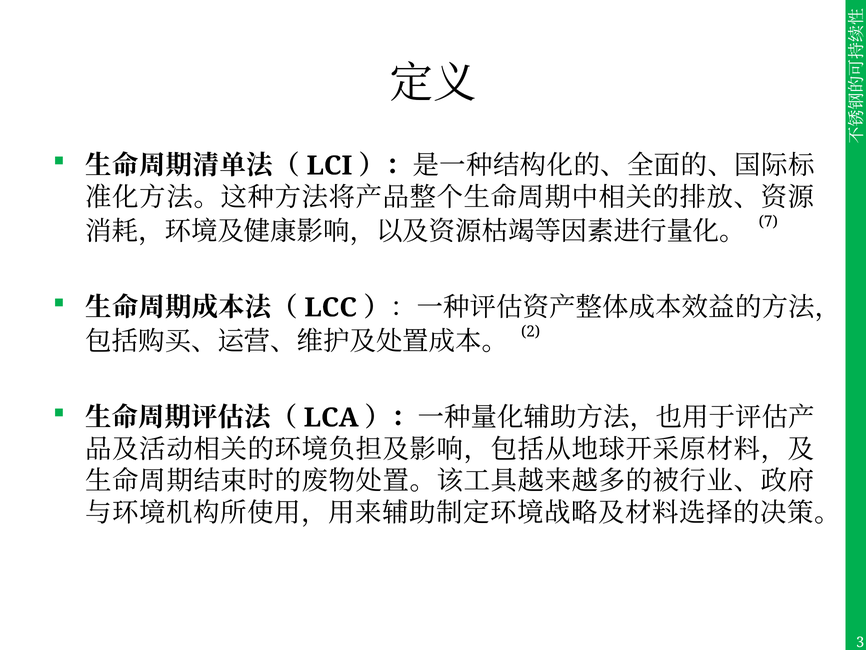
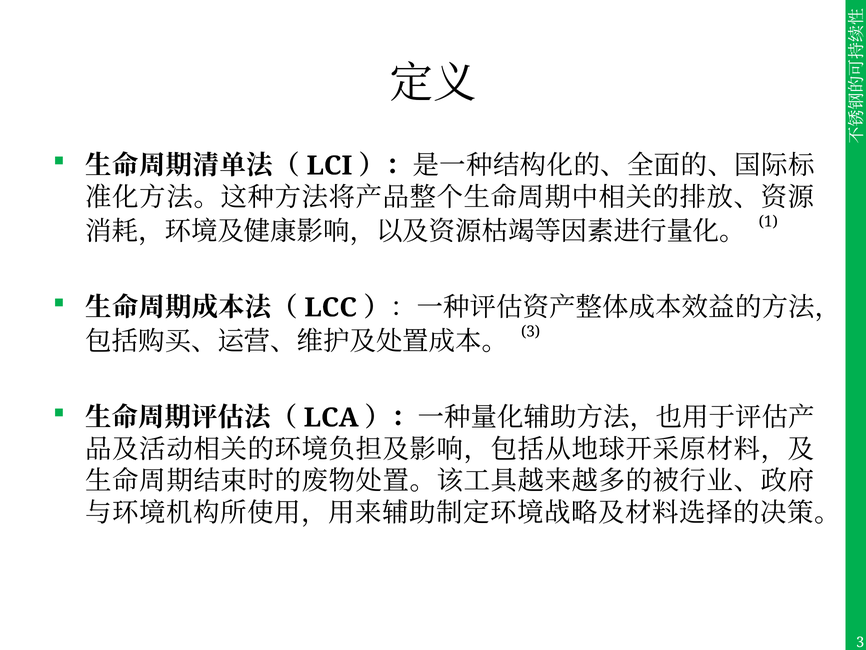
7: 7 -> 1
2 at (531, 332): 2 -> 3
